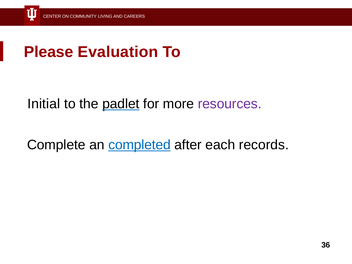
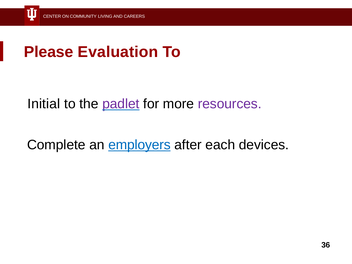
padlet colour: black -> purple
completed: completed -> employers
records: records -> devices
